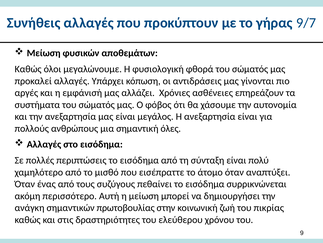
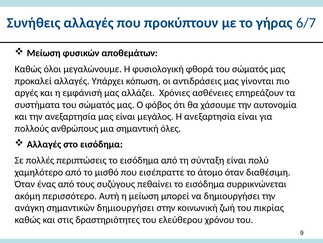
9/7: 9/7 -> 6/7
αναπτύξει: αναπτύξει -> διαθέσιμη
σημαντικών πρωτοβουλίας: πρωτοβουλίας -> δημιουργήσει
